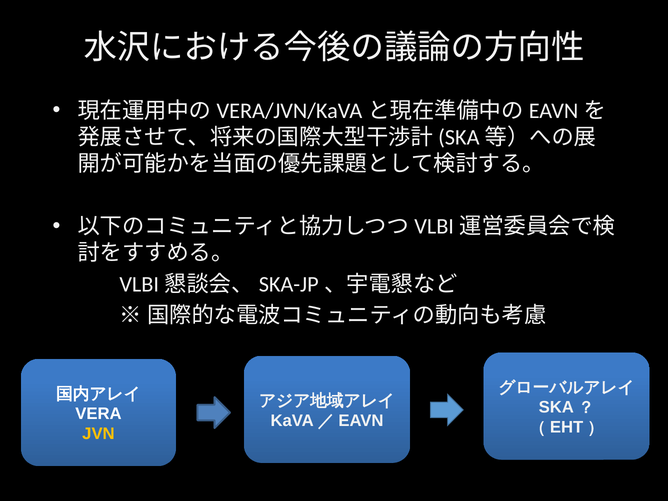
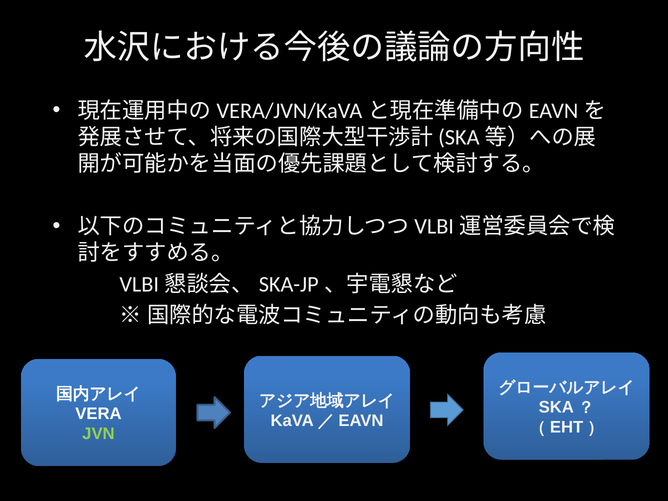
JVN colour: yellow -> light green
